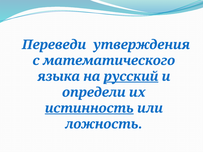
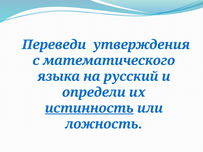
русский underline: present -> none
